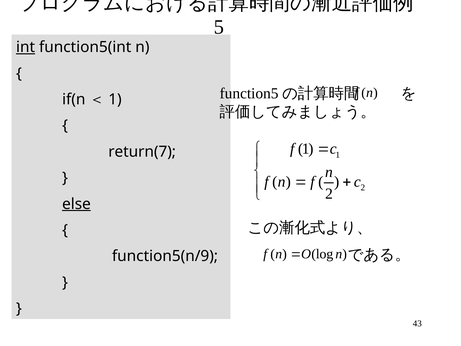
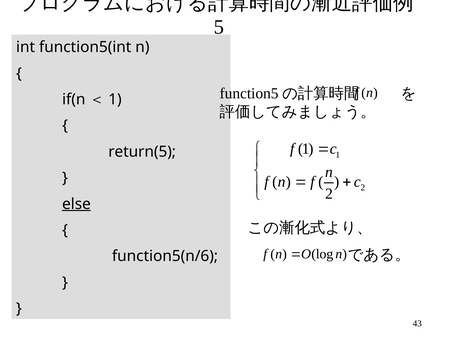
int underline: present -> none
return(7: return(7 -> return(5
function5(n/9: function5(n/9 -> function5(n/6
